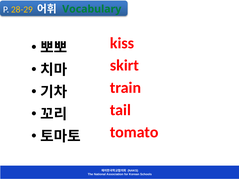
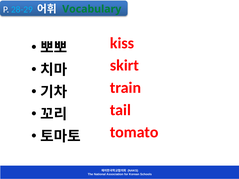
28-29 colour: yellow -> light blue
